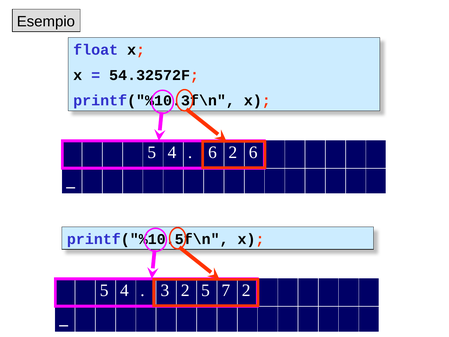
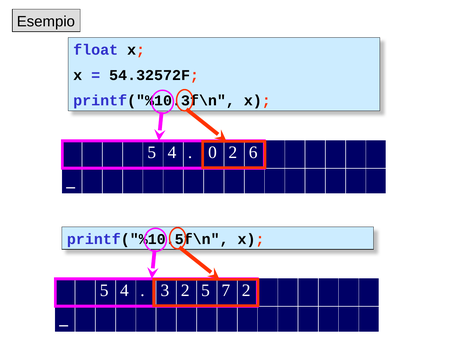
6 at (212, 152): 6 -> 0
